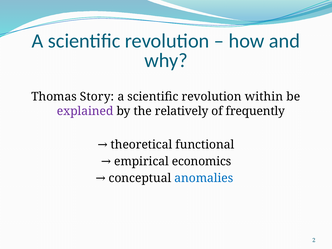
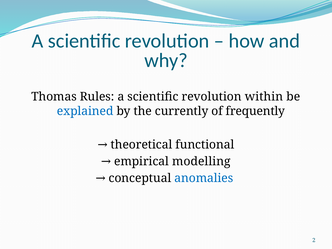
Story: Story -> Rules
explained colour: purple -> blue
relatively: relatively -> currently
economics: economics -> modelling
